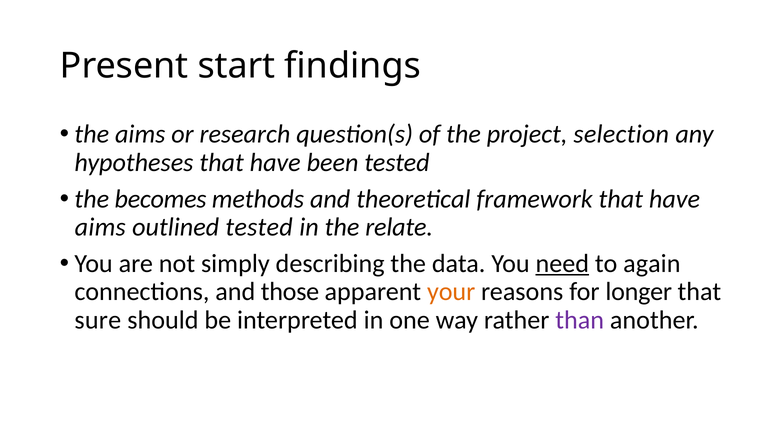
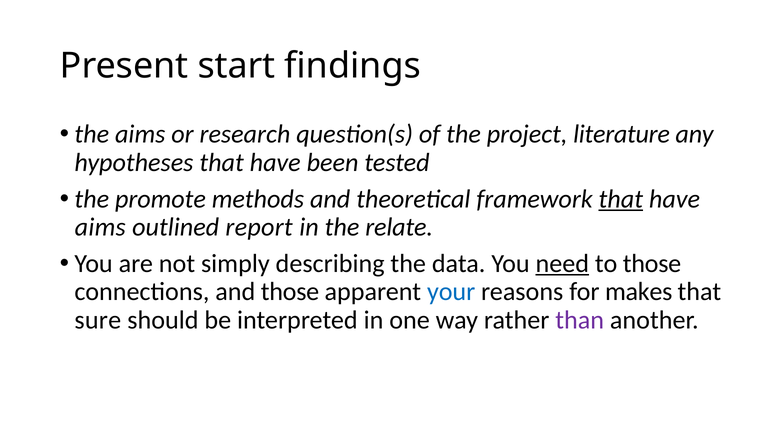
selection: selection -> literature
becomes: becomes -> promote
that at (621, 199) underline: none -> present
outlined tested: tested -> report
to again: again -> those
your colour: orange -> blue
longer: longer -> makes
